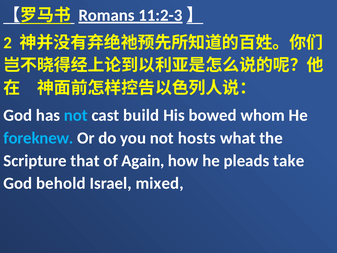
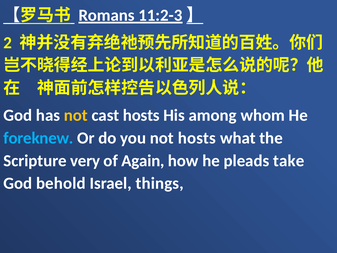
not at (76, 115) colour: light blue -> yellow
cast build: build -> hosts
bowed: bowed -> among
that: that -> very
mixed: mixed -> things
